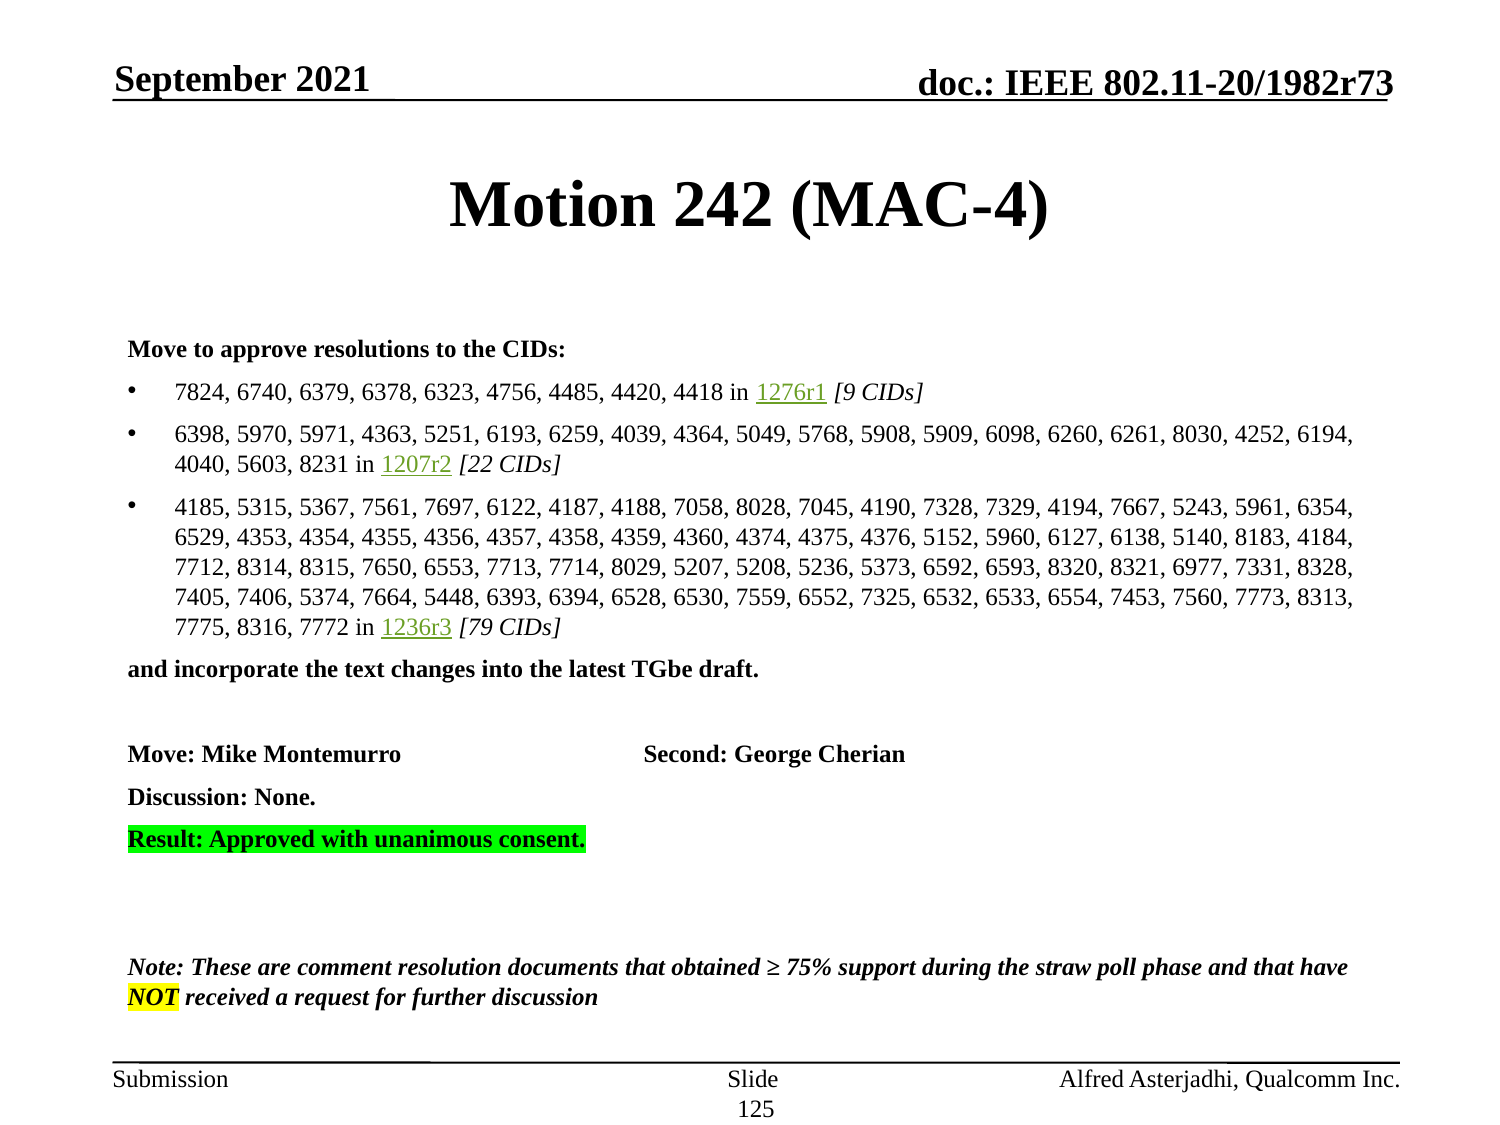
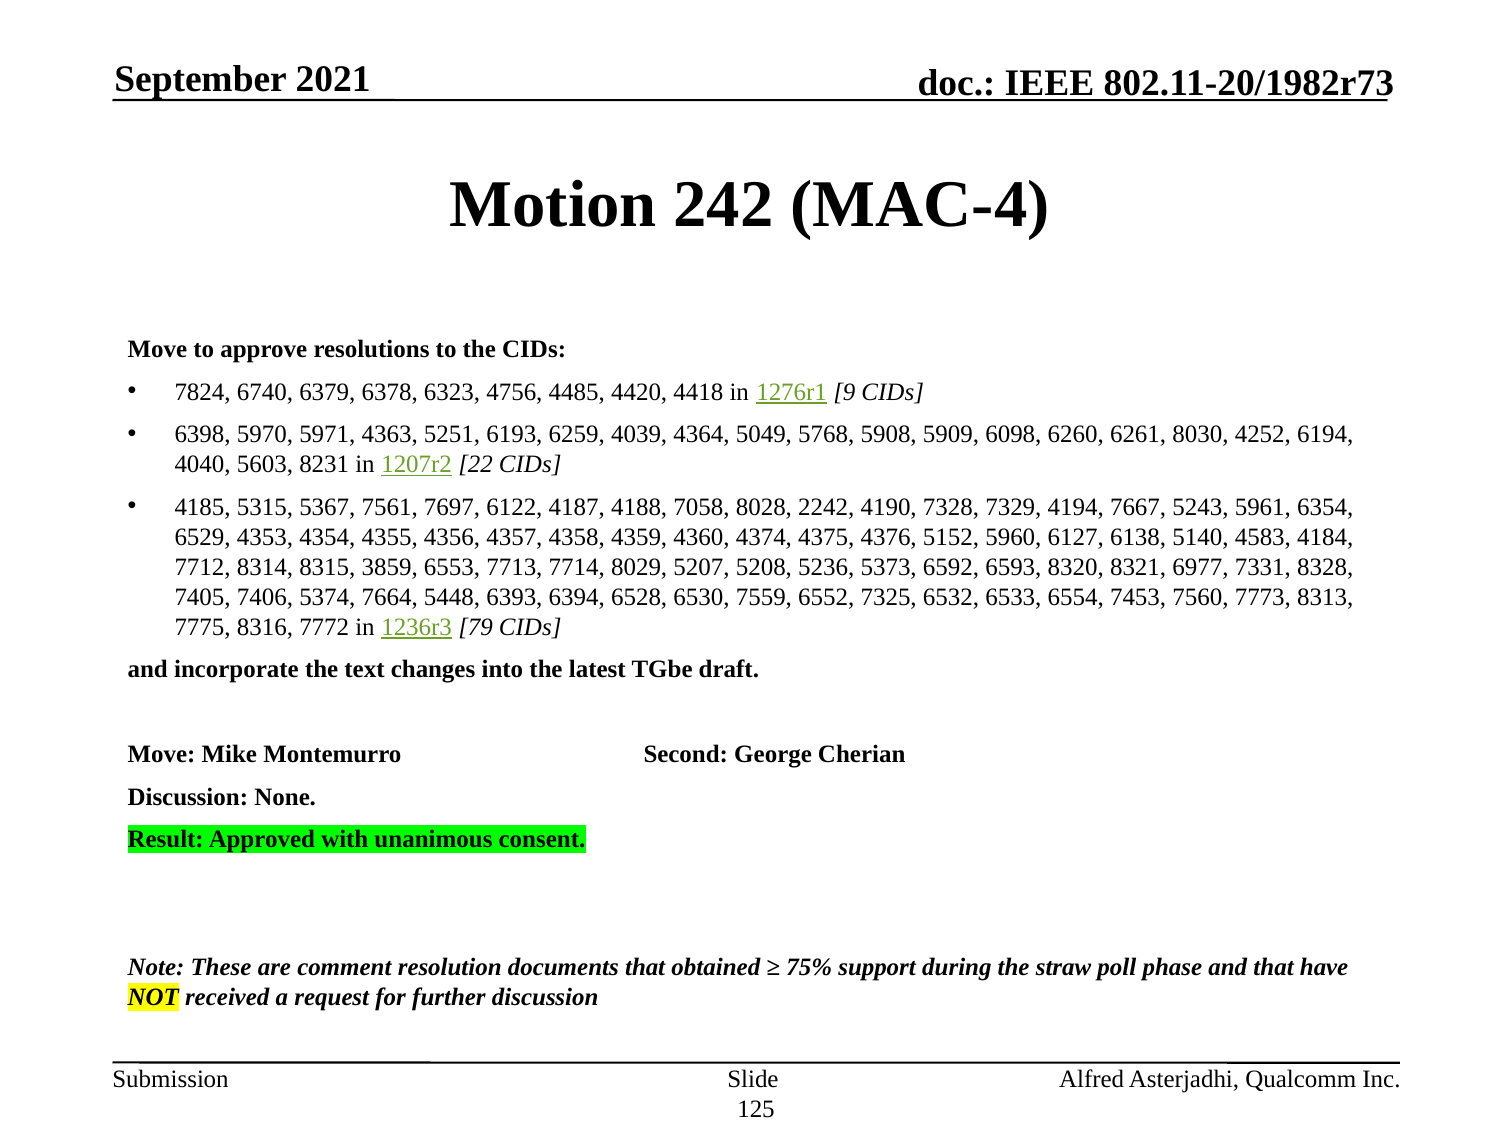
7045: 7045 -> 2242
8183: 8183 -> 4583
7650: 7650 -> 3859
